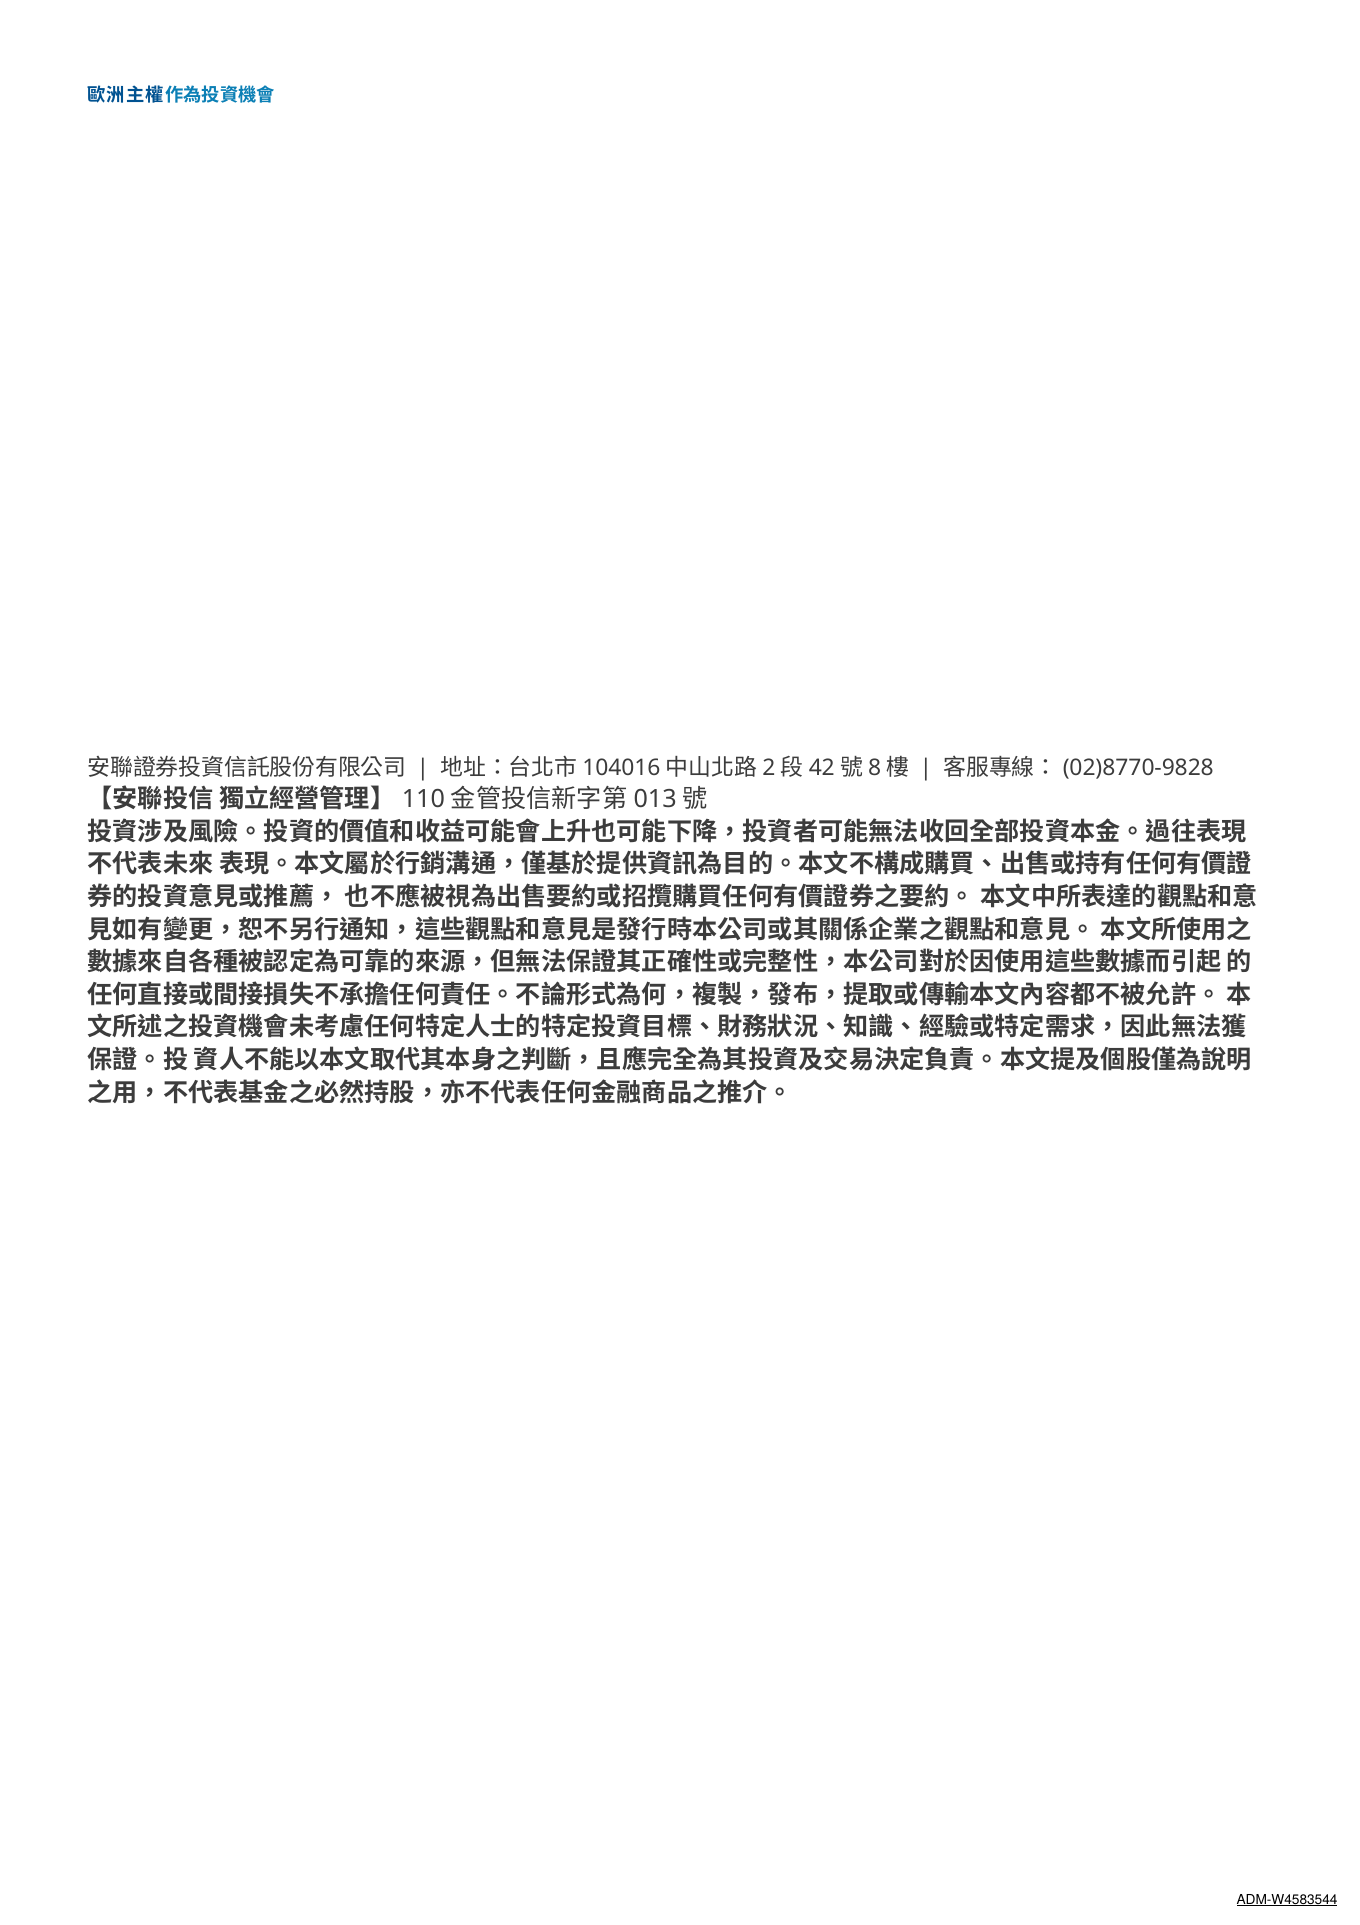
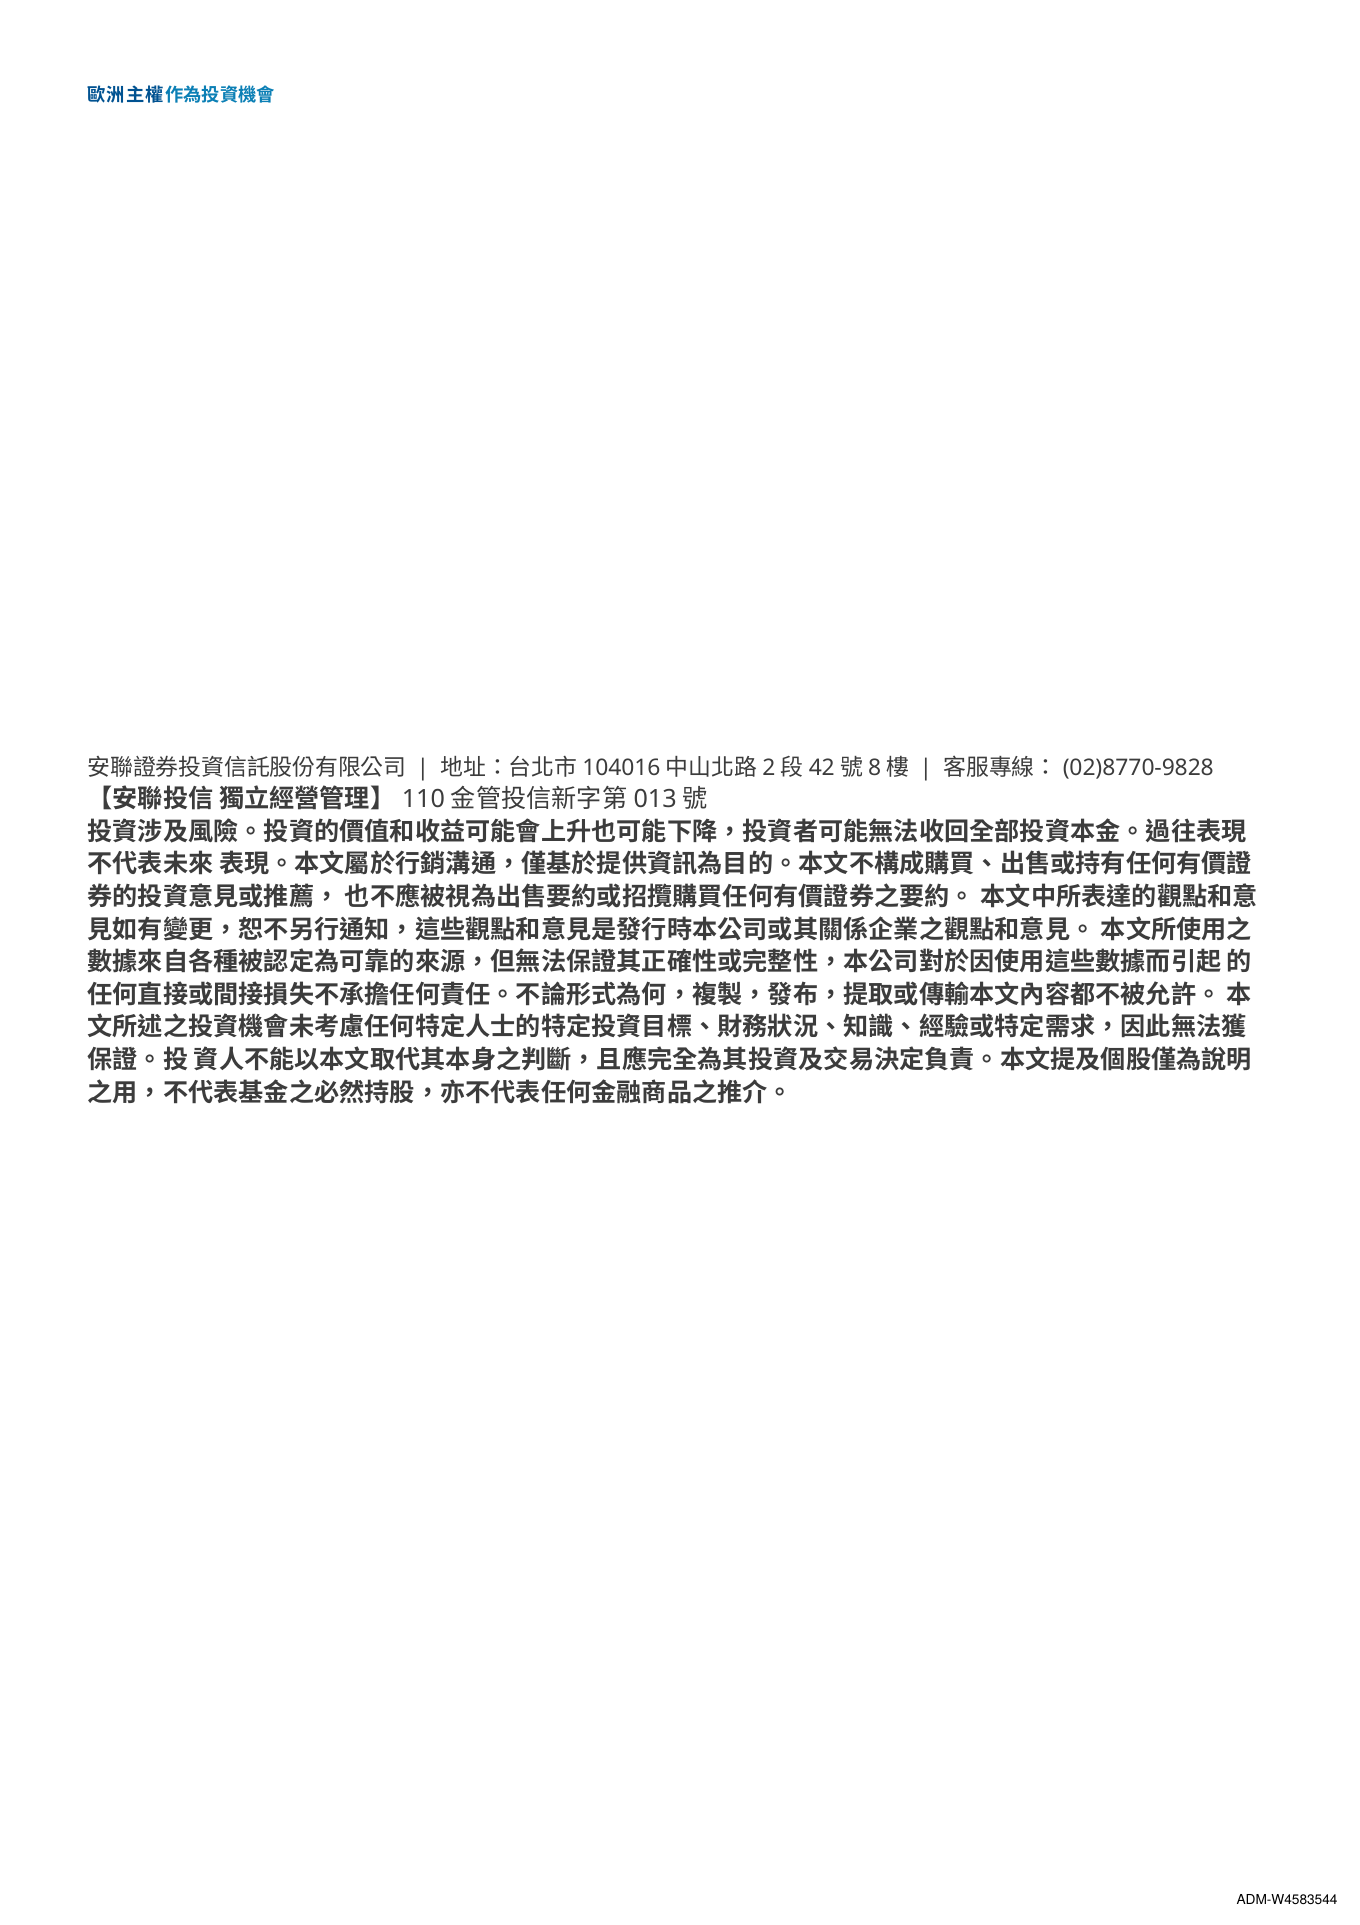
ADM-W4583544 underline: present -> none
